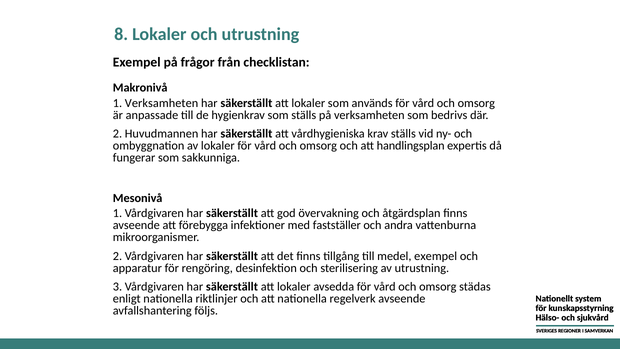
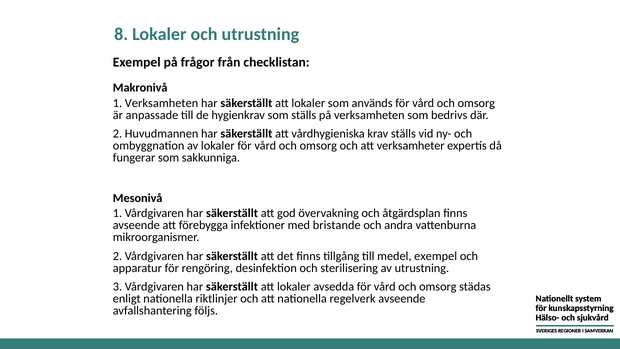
handlingsplan: handlingsplan -> verksamheter
fastställer: fastställer -> bristande
